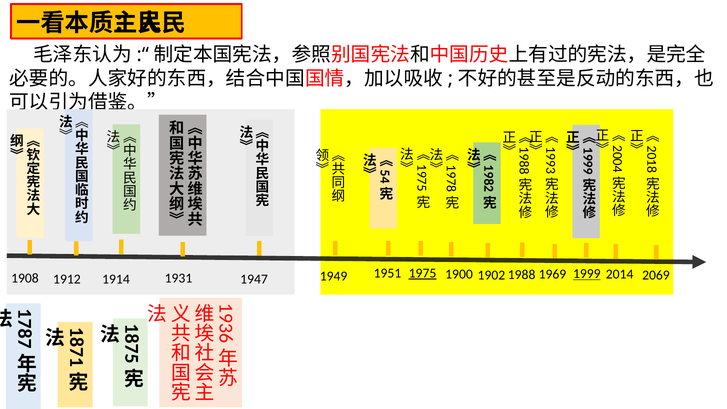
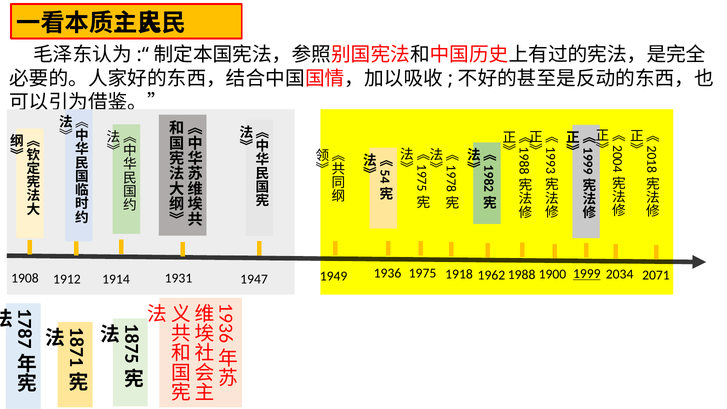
1975 underline: present -> none
1951: 1951 -> 1936
1969: 1969 -> 1900
2014: 2014 -> 2034
1900: 1900 -> 1918
2069: 2069 -> 2071
1902: 1902 -> 1962
